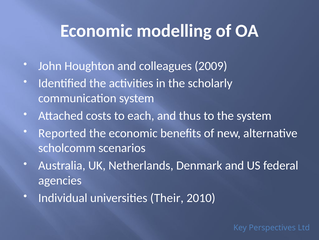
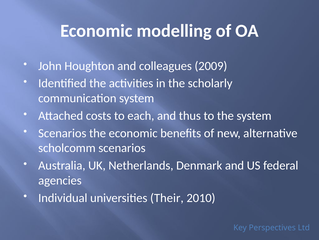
Reported at (62, 133): Reported -> Scenarios
